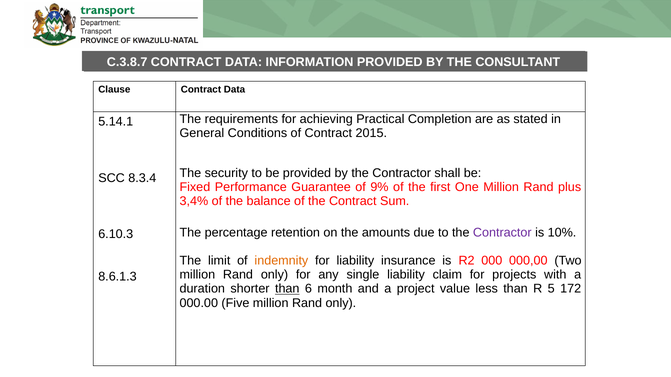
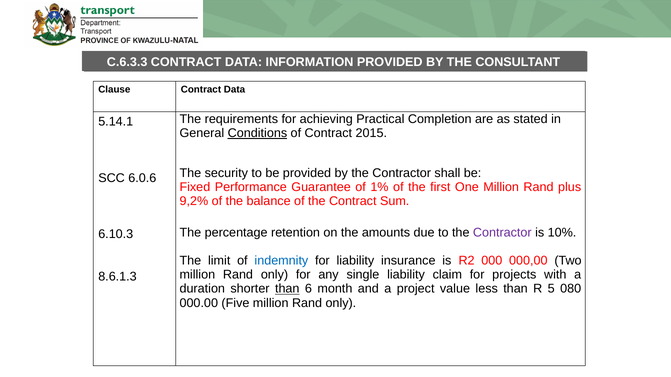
C.3.8.7: C.3.8.7 -> C.6.3.3
Conditions underline: none -> present
8.3.4: 8.3.4 -> 6.0.6
9%: 9% -> 1%
3,4%: 3,4% -> 9,2%
indemnity colour: orange -> blue
172: 172 -> 080
